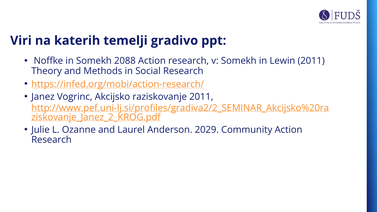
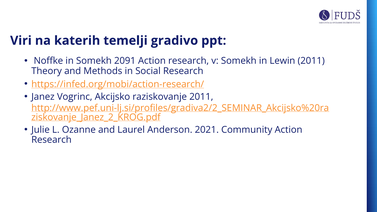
2088: 2088 -> 2091
2029: 2029 -> 2021
